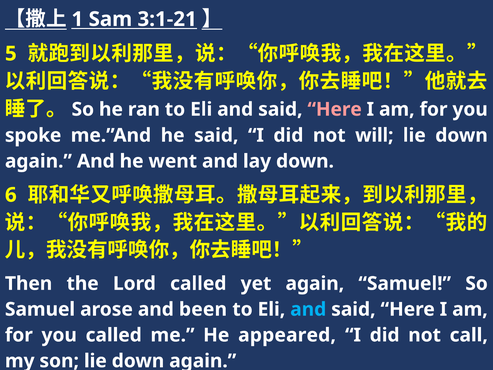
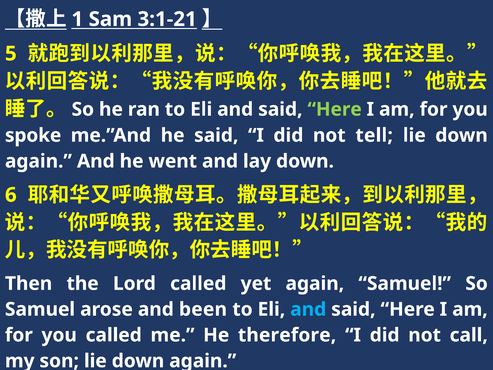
Here at (335, 109) colour: pink -> light green
will: will -> tell
appeared: appeared -> therefore
